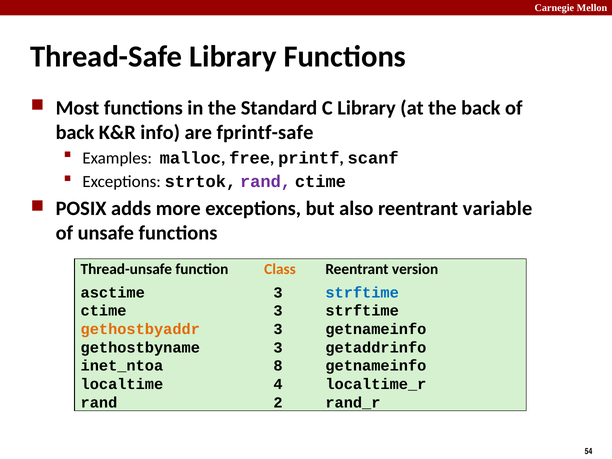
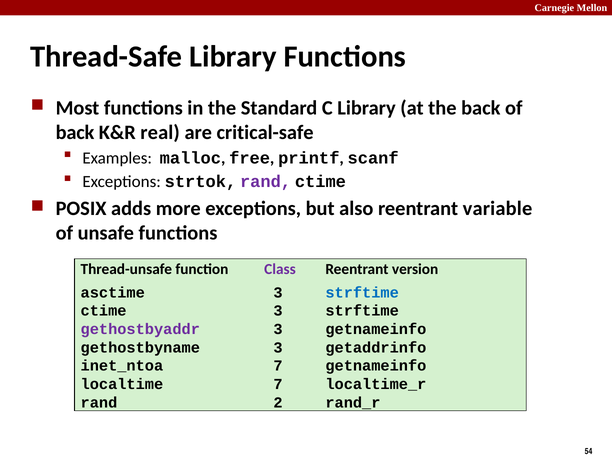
info: info -> real
fprintf-safe: fprintf-safe -> critical-safe
Class colour: orange -> purple
gethostbyaddr colour: orange -> purple
inet_ntoa 8: 8 -> 7
localtime 4: 4 -> 7
